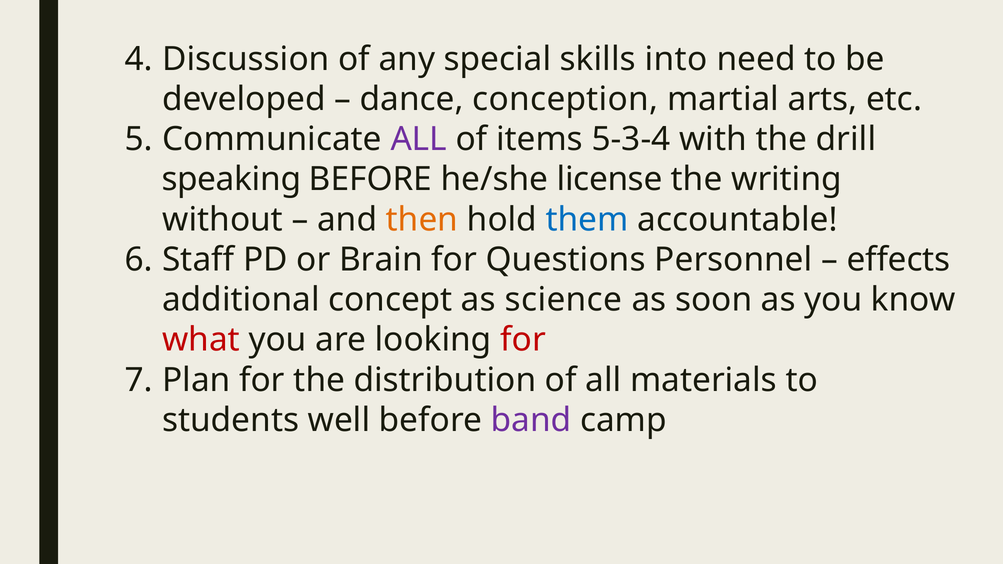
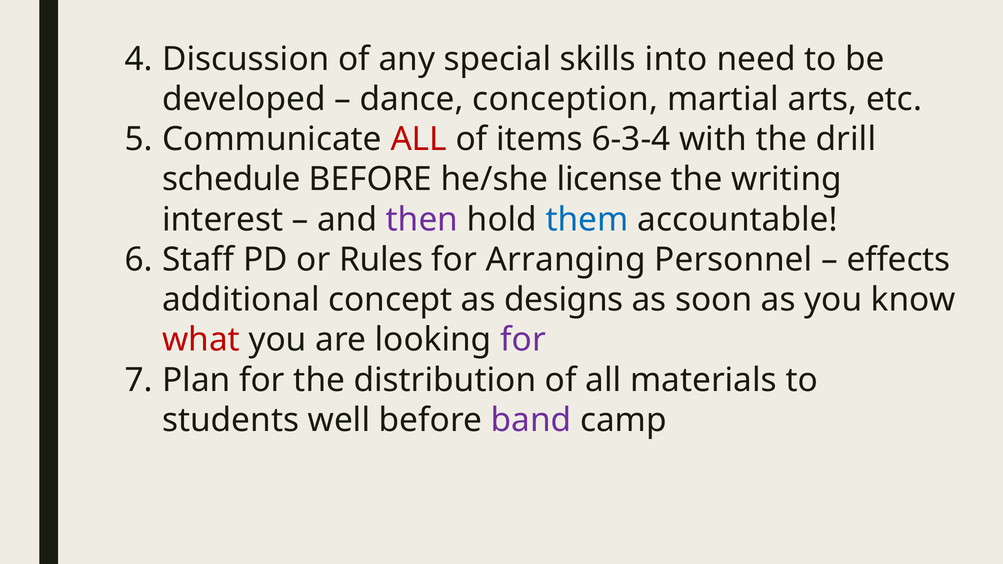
ALL at (419, 139) colour: purple -> red
5-3-4: 5-3-4 -> 6-3-4
speaking: speaking -> schedule
without: without -> interest
then colour: orange -> purple
Brain: Brain -> Rules
Questions: Questions -> Arranging
science: science -> designs
for at (523, 340) colour: red -> purple
